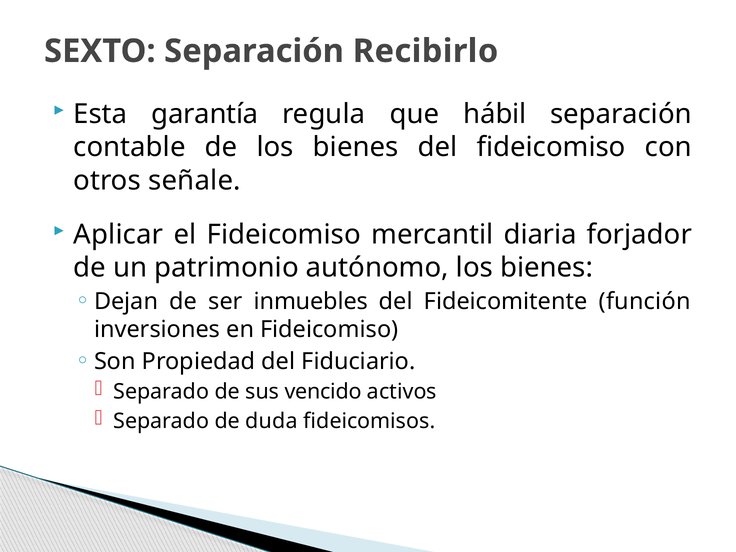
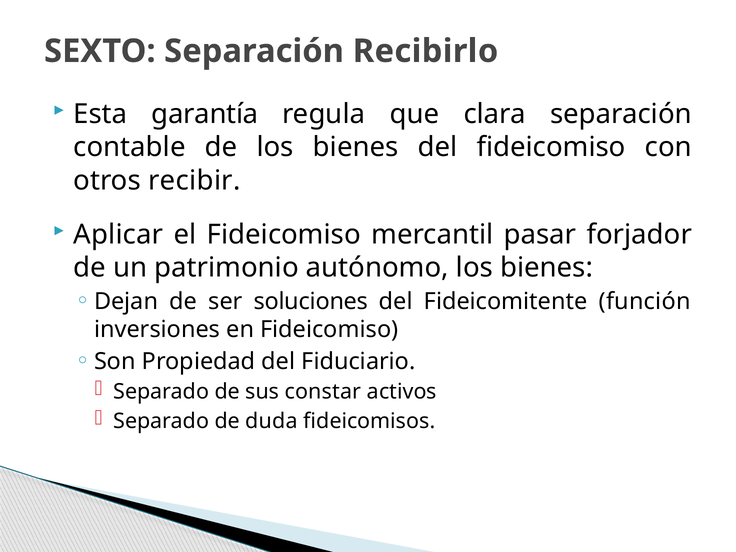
hábil: hábil -> clara
señale: señale -> recibir
diaria: diaria -> pasar
inmuebles: inmuebles -> soluciones
vencido: vencido -> constar
